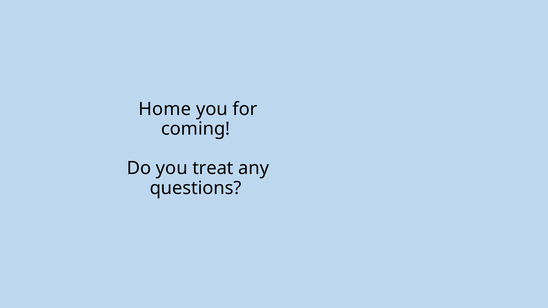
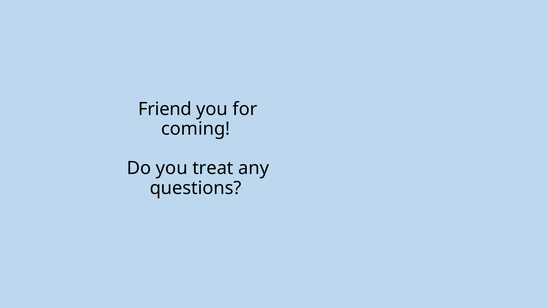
Home: Home -> Friend
